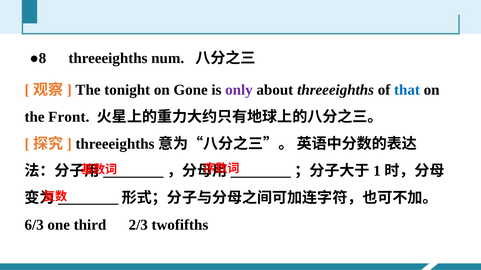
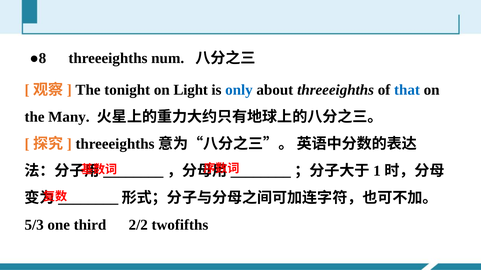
Gone: Gone -> Light
only colour: purple -> blue
Front: Front -> Many
6/3: 6/3 -> 5/3
2/3: 2/3 -> 2/2
